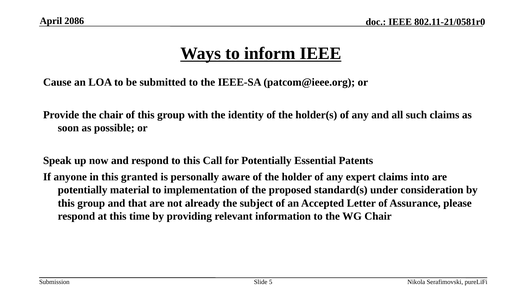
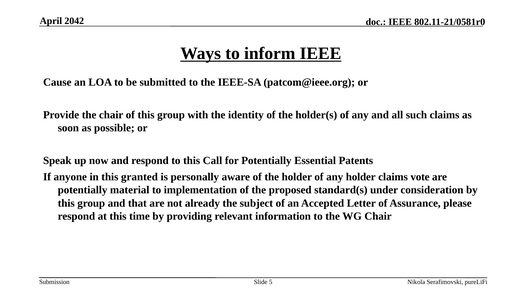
2086: 2086 -> 2042
any expert: expert -> holder
into: into -> vote
